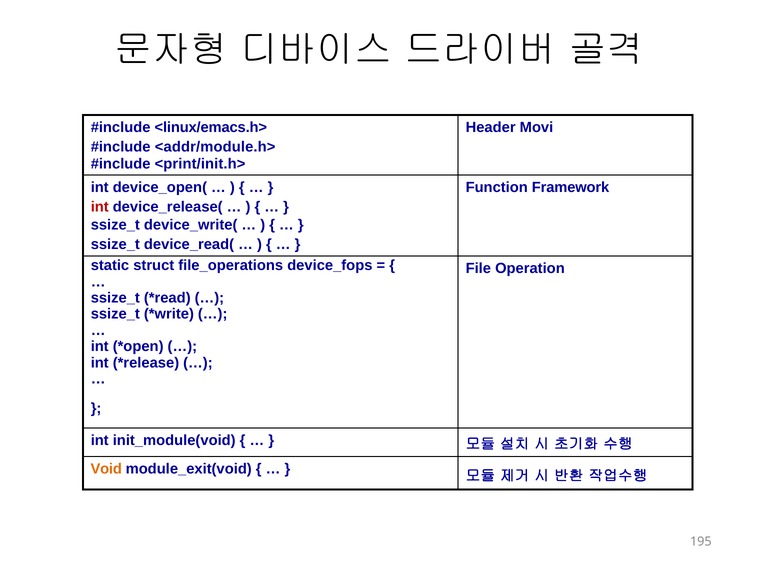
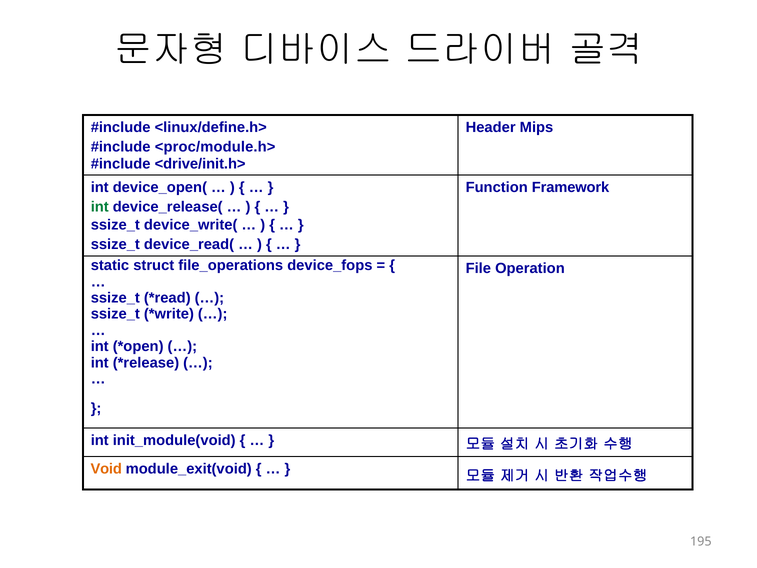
<linux/emacs.h>: <linux/emacs.h> -> <linux/define.h>
Movi: Movi -> Mips
<addr/module.h>: <addr/module.h> -> <proc/module.h>
<print/init.h>: <print/init.h> -> <drive/init.h>
int at (100, 207) colour: red -> green
